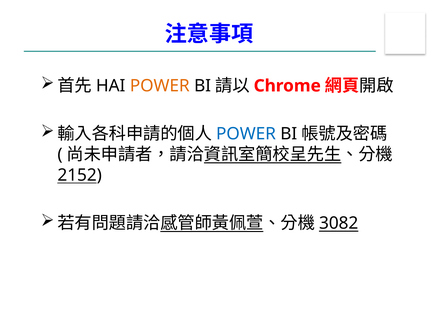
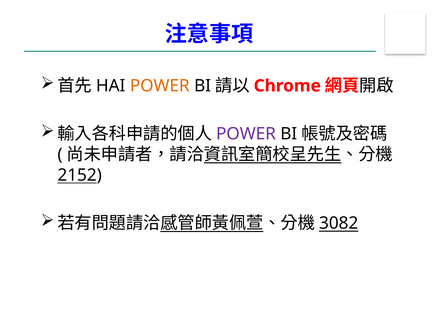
POWER at (246, 134) colour: blue -> purple
